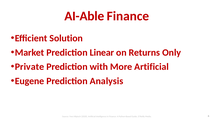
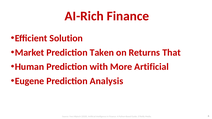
AI-Able: AI-Able -> AI-Rich
Linear: Linear -> Taken
Only: Only -> That
Private: Private -> Human
